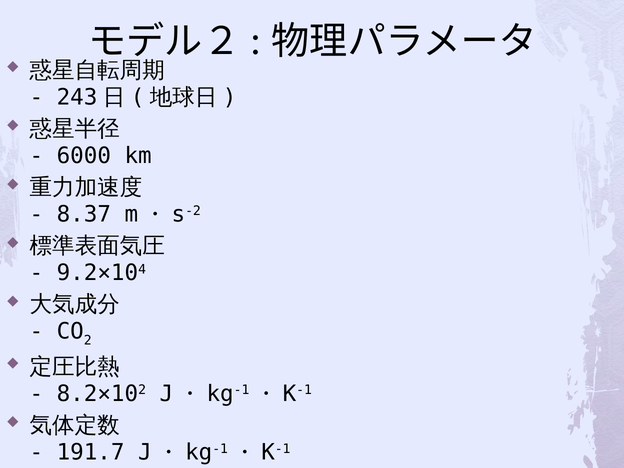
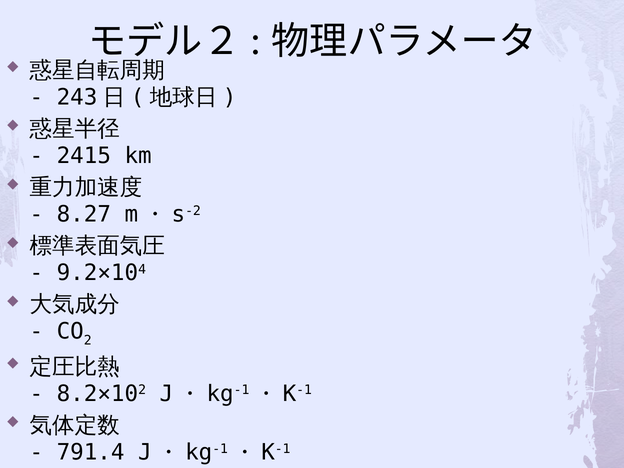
6000: 6000 -> 2415
8.37: 8.37 -> 8.27
191.7: 191.7 -> 791.4
